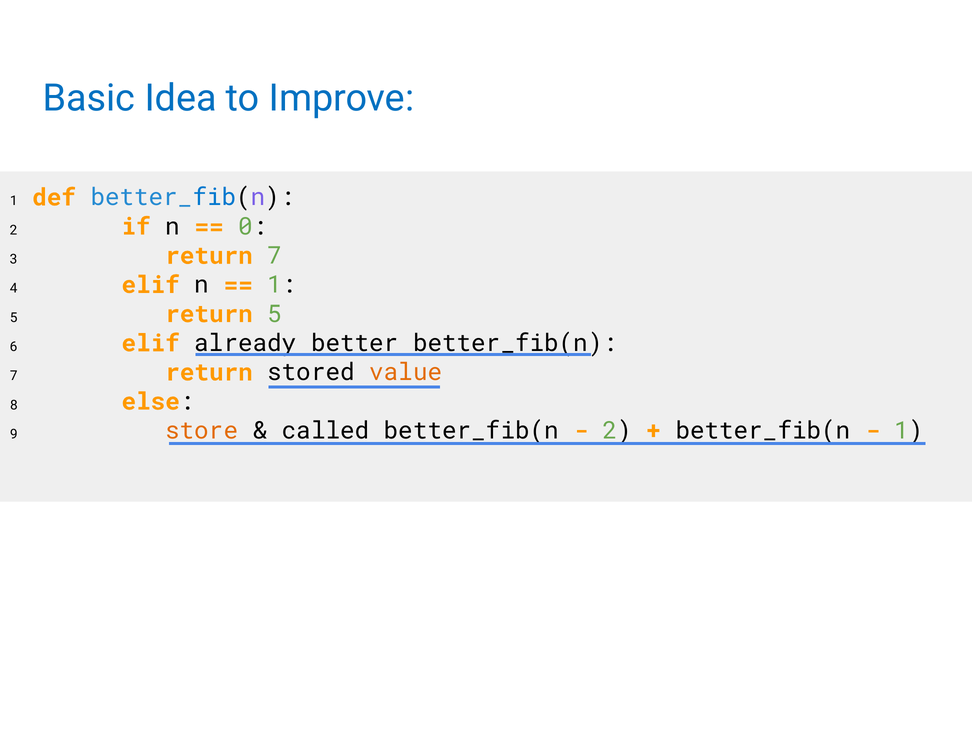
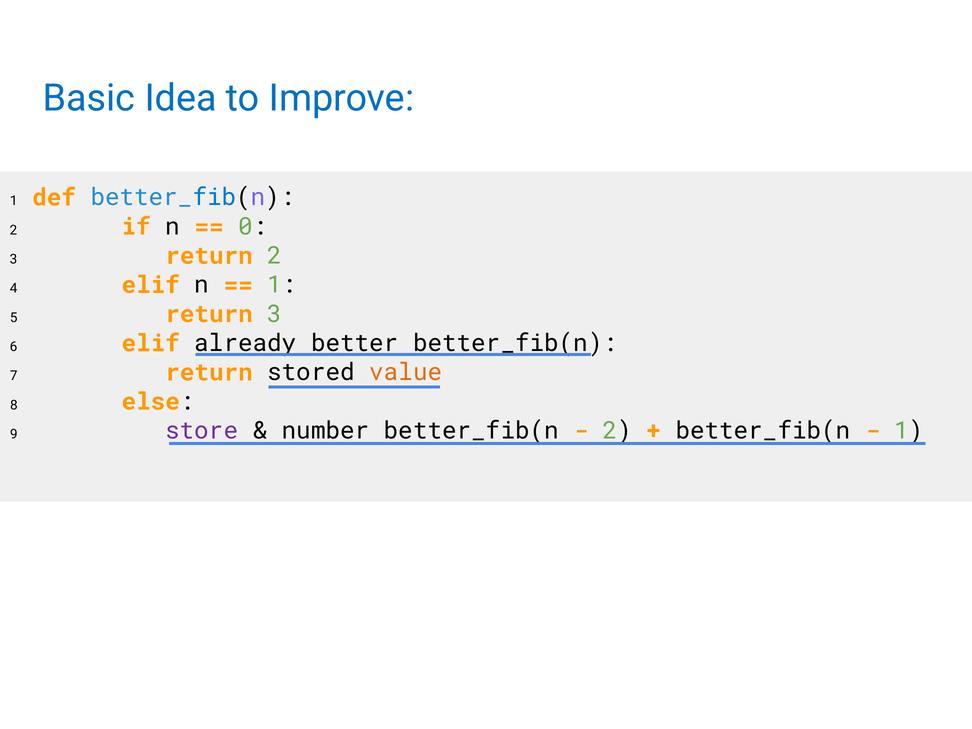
return 7: 7 -> 2
return 5: 5 -> 3
store colour: orange -> purple
called: called -> number
